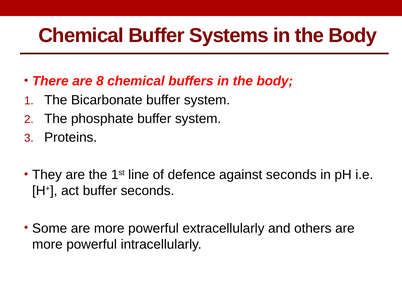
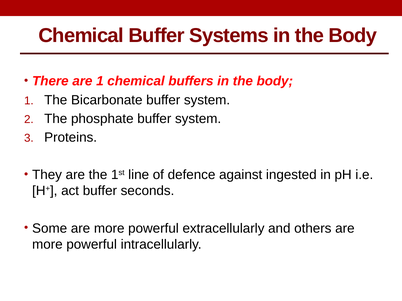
are 8: 8 -> 1
against seconds: seconds -> ingested
